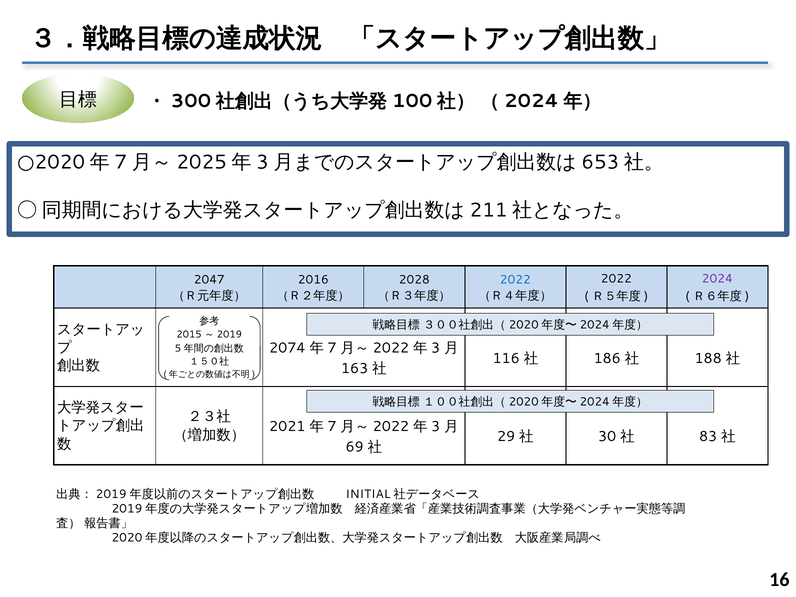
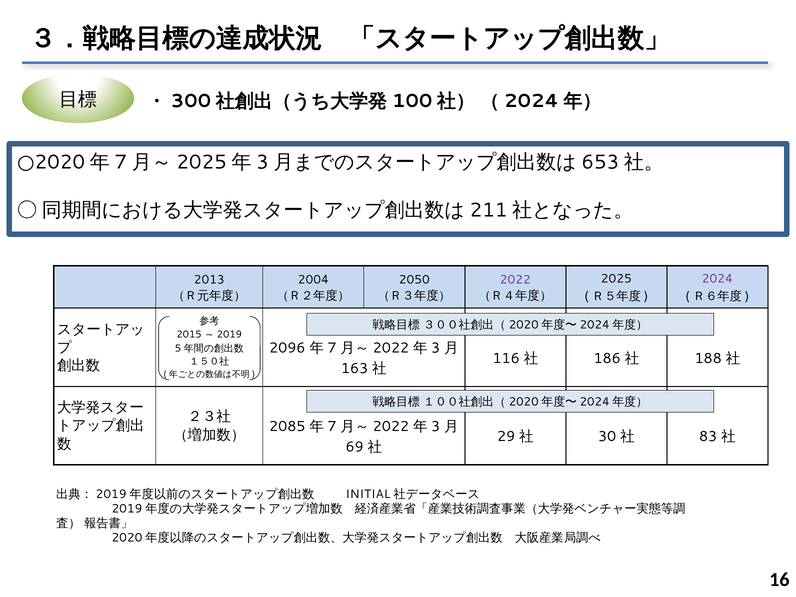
2022 at (616, 279): 2022 -> 2025
2047: 2047 -> 2013
2016: 2016 -> 2004
2028: 2028 -> 2050
2022 at (515, 280) colour: blue -> purple
2074: 2074 -> 2096
2021: 2021 -> 2085
